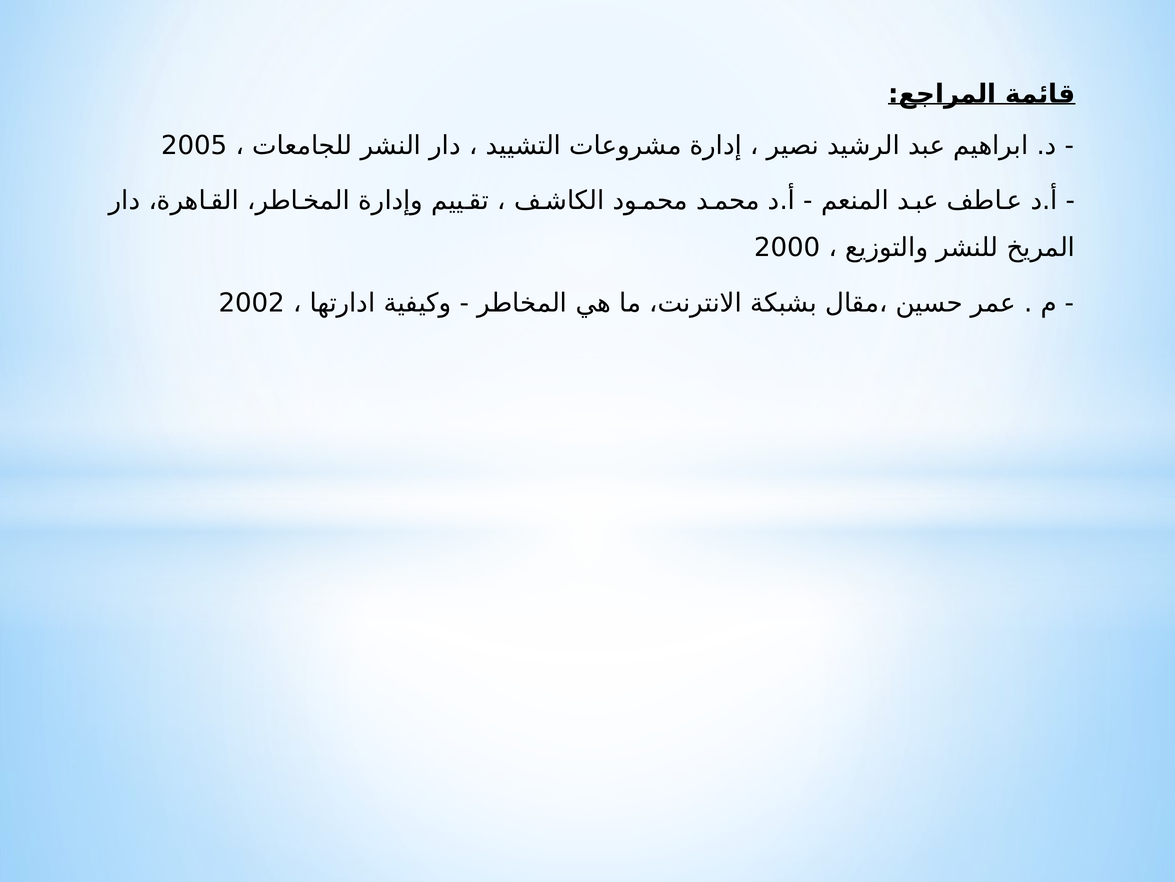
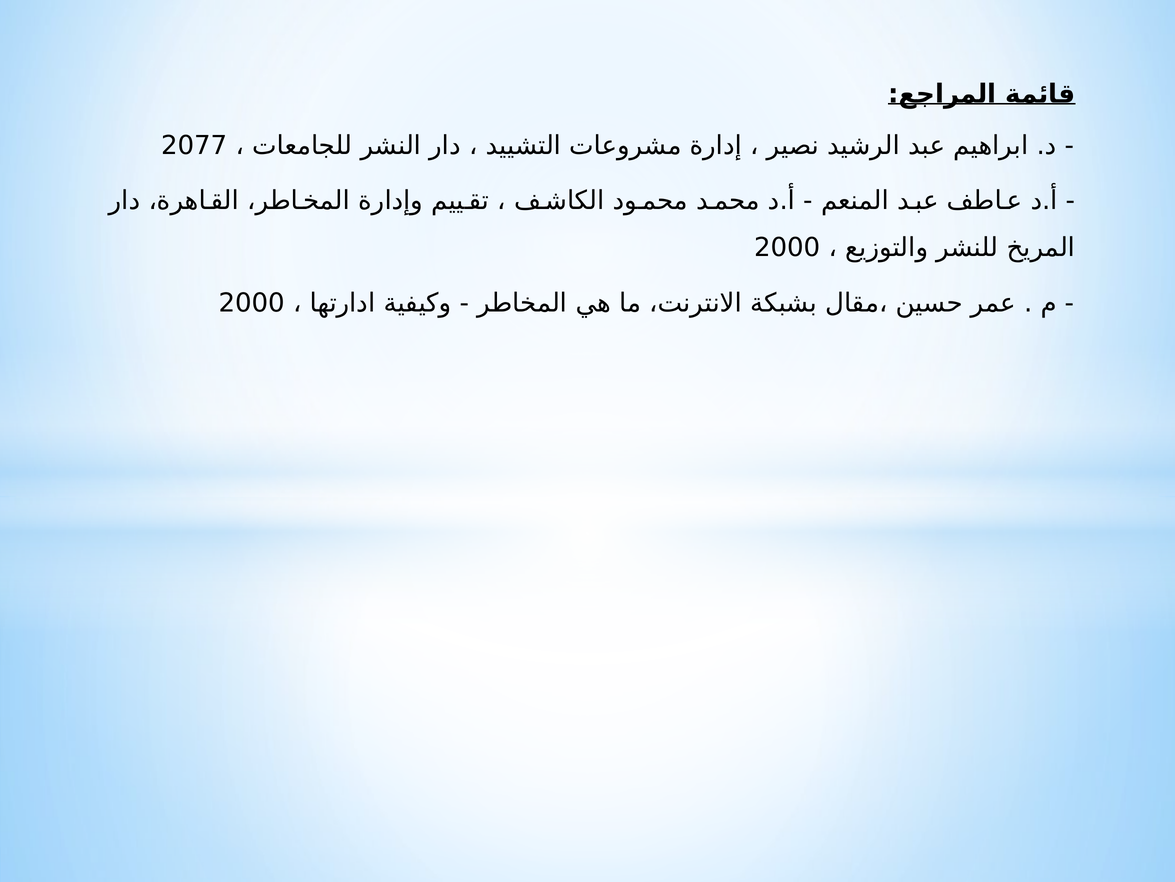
2005: 2005 -> 2077
2002 at (252, 303): 2002 -> 2000
